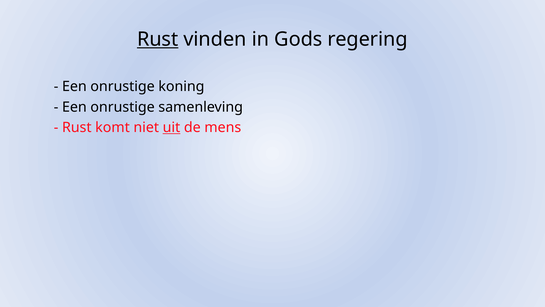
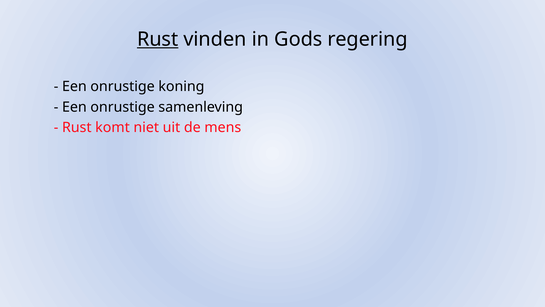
uit underline: present -> none
